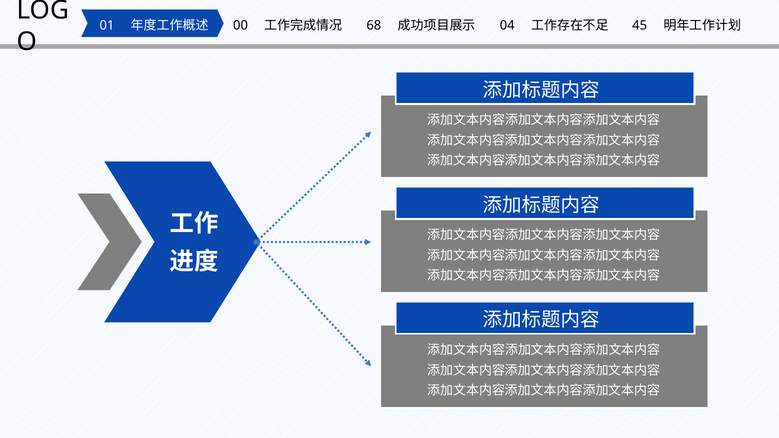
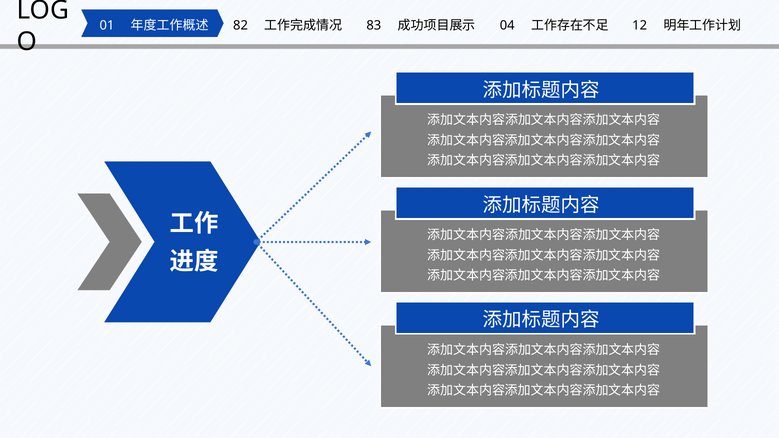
00: 00 -> 82
68: 68 -> 83
45: 45 -> 12
